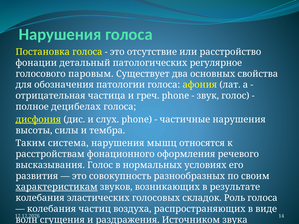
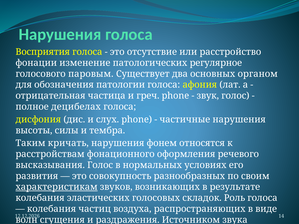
Постановка: Постановка -> Восприятия
детальный: детальный -> изменение
свойства: свойства -> органом
дисфония underline: present -> none
система: система -> кричать
мышц: мышц -> фонем
